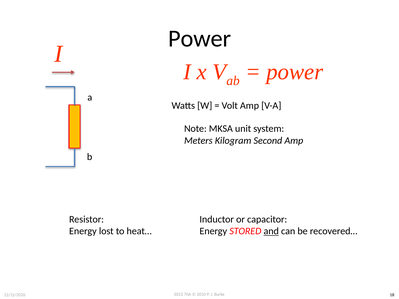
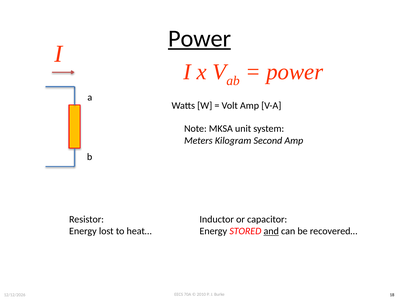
Power at (200, 39) underline: none -> present
